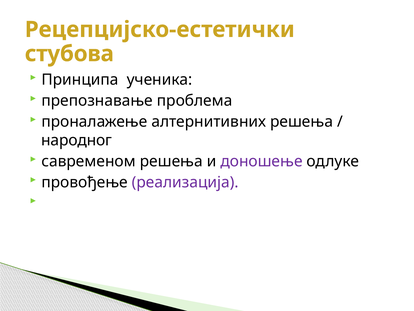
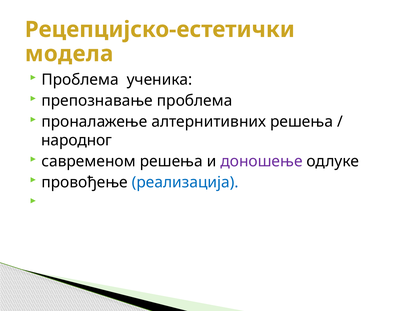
стубова: стубова -> модела
Принципа at (80, 80): Принципа -> Проблема
реализација colour: purple -> blue
